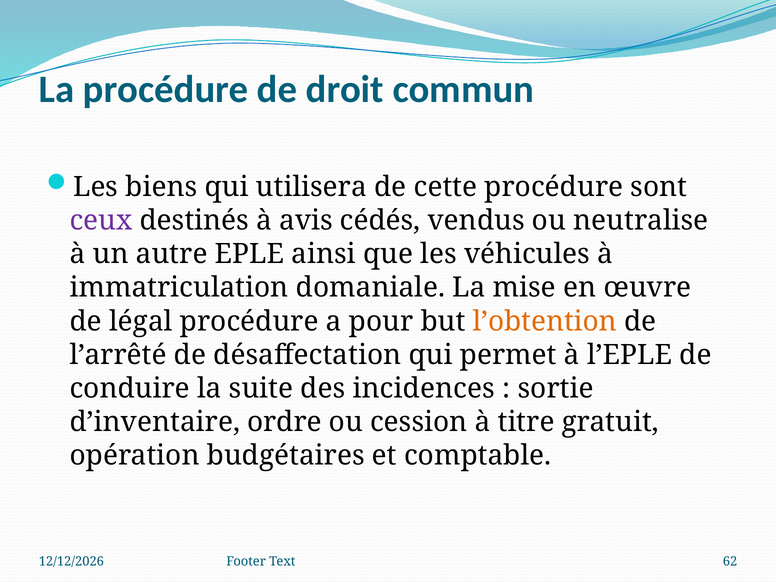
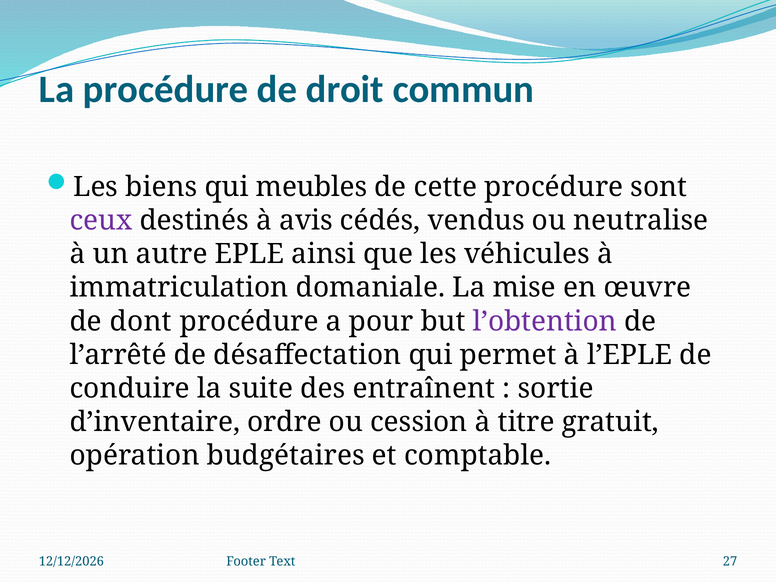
utilisera: utilisera -> meubles
légal: légal -> dont
l’obtention colour: orange -> purple
incidences: incidences -> entraînent
62: 62 -> 27
